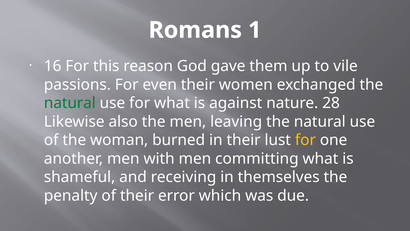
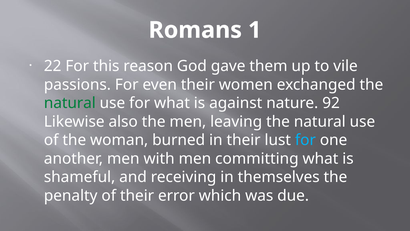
16: 16 -> 22
28: 28 -> 92
for at (305, 140) colour: yellow -> light blue
